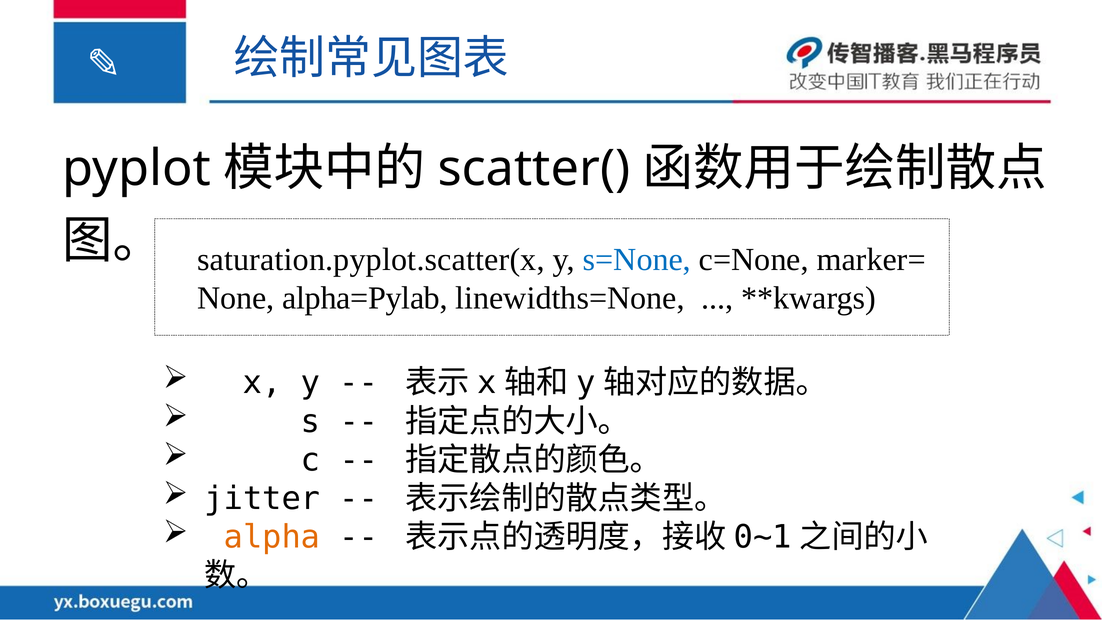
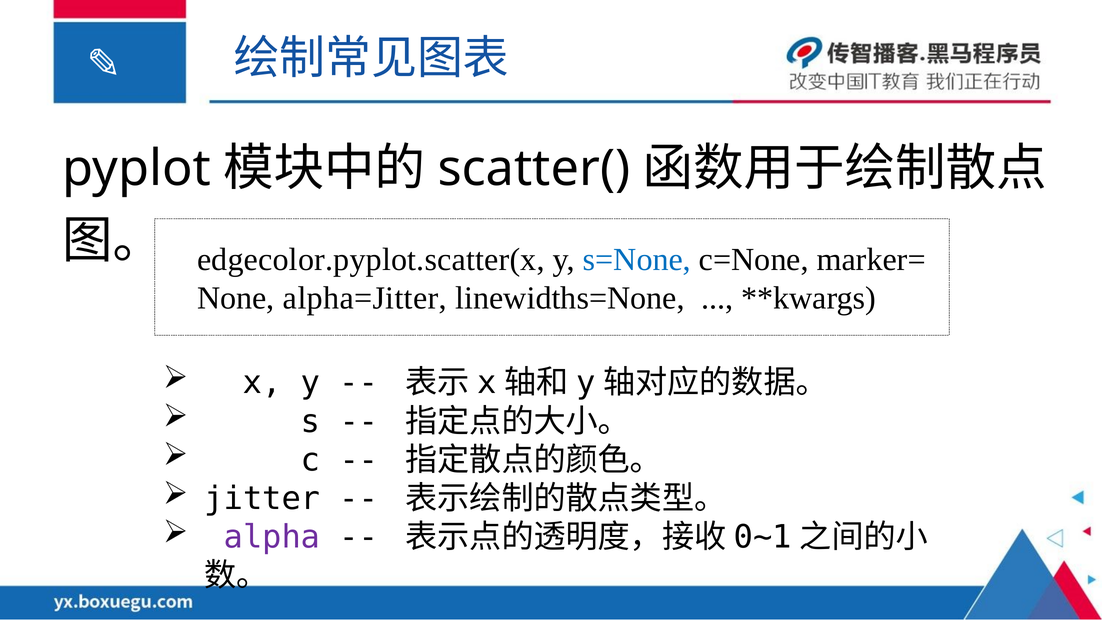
saturation.pyplot.scatter(x: saturation.pyplot.scatter(x -> edgecolor.pyplot.scatter(x
alpha=Pylab: alpha=Pylab -> alpha=Jitter
alpha colour: orange -> purple
